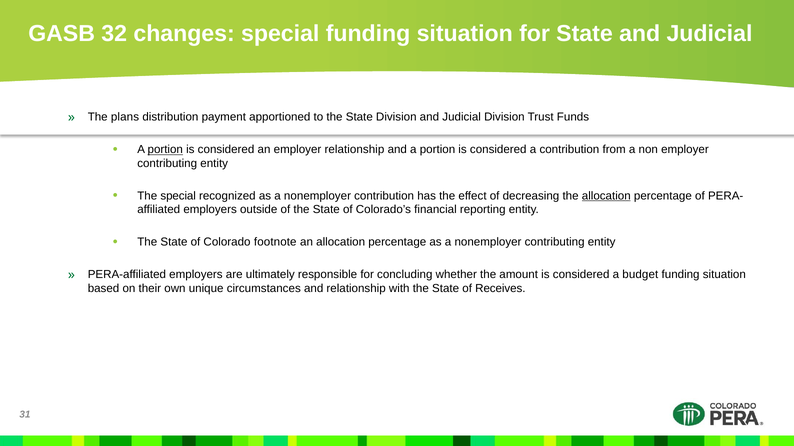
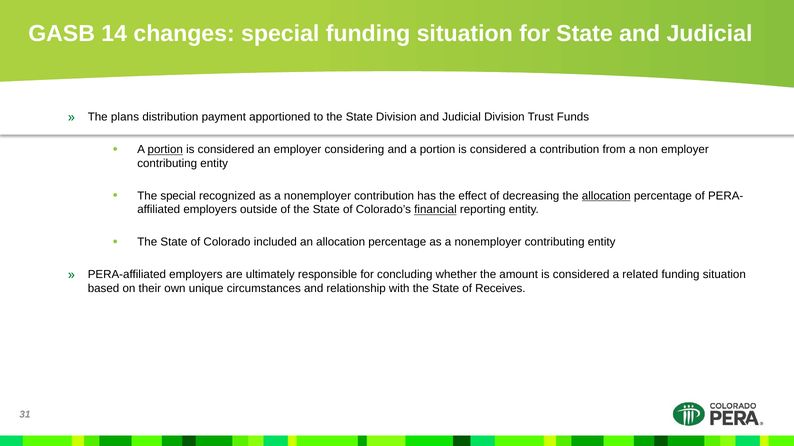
32: 32 -> 14
employer relationship: relationship -> considering
financial underline: none -> present
footnote: footnote -> included
budget: budget -> related
